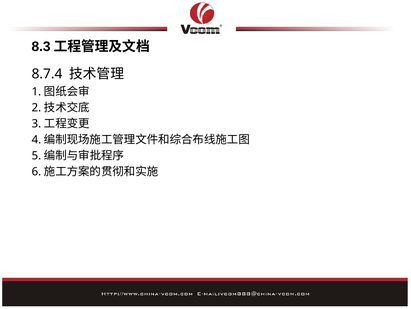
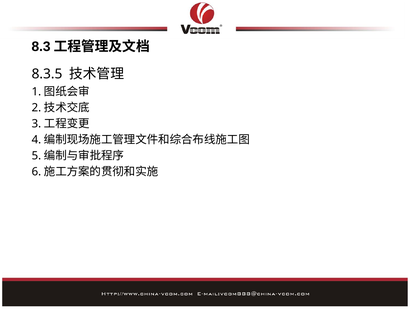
8.7.4: 8.7.4 -> 8.3.5
